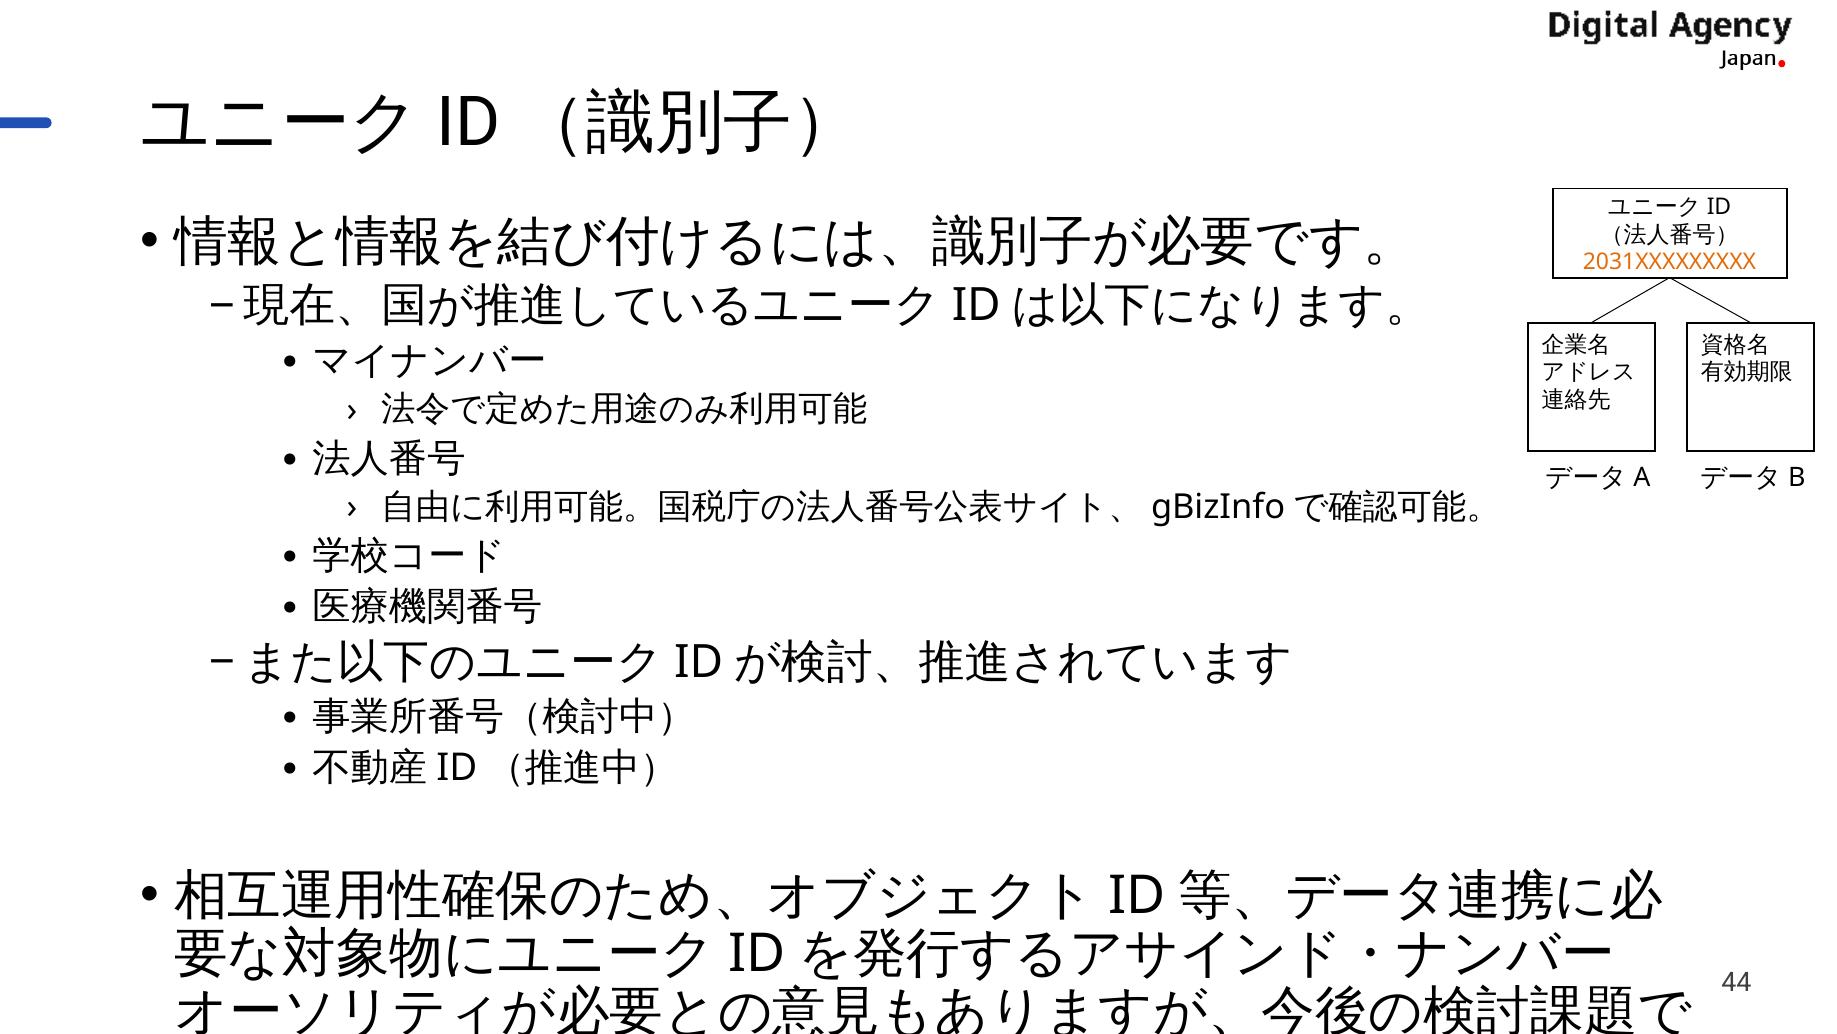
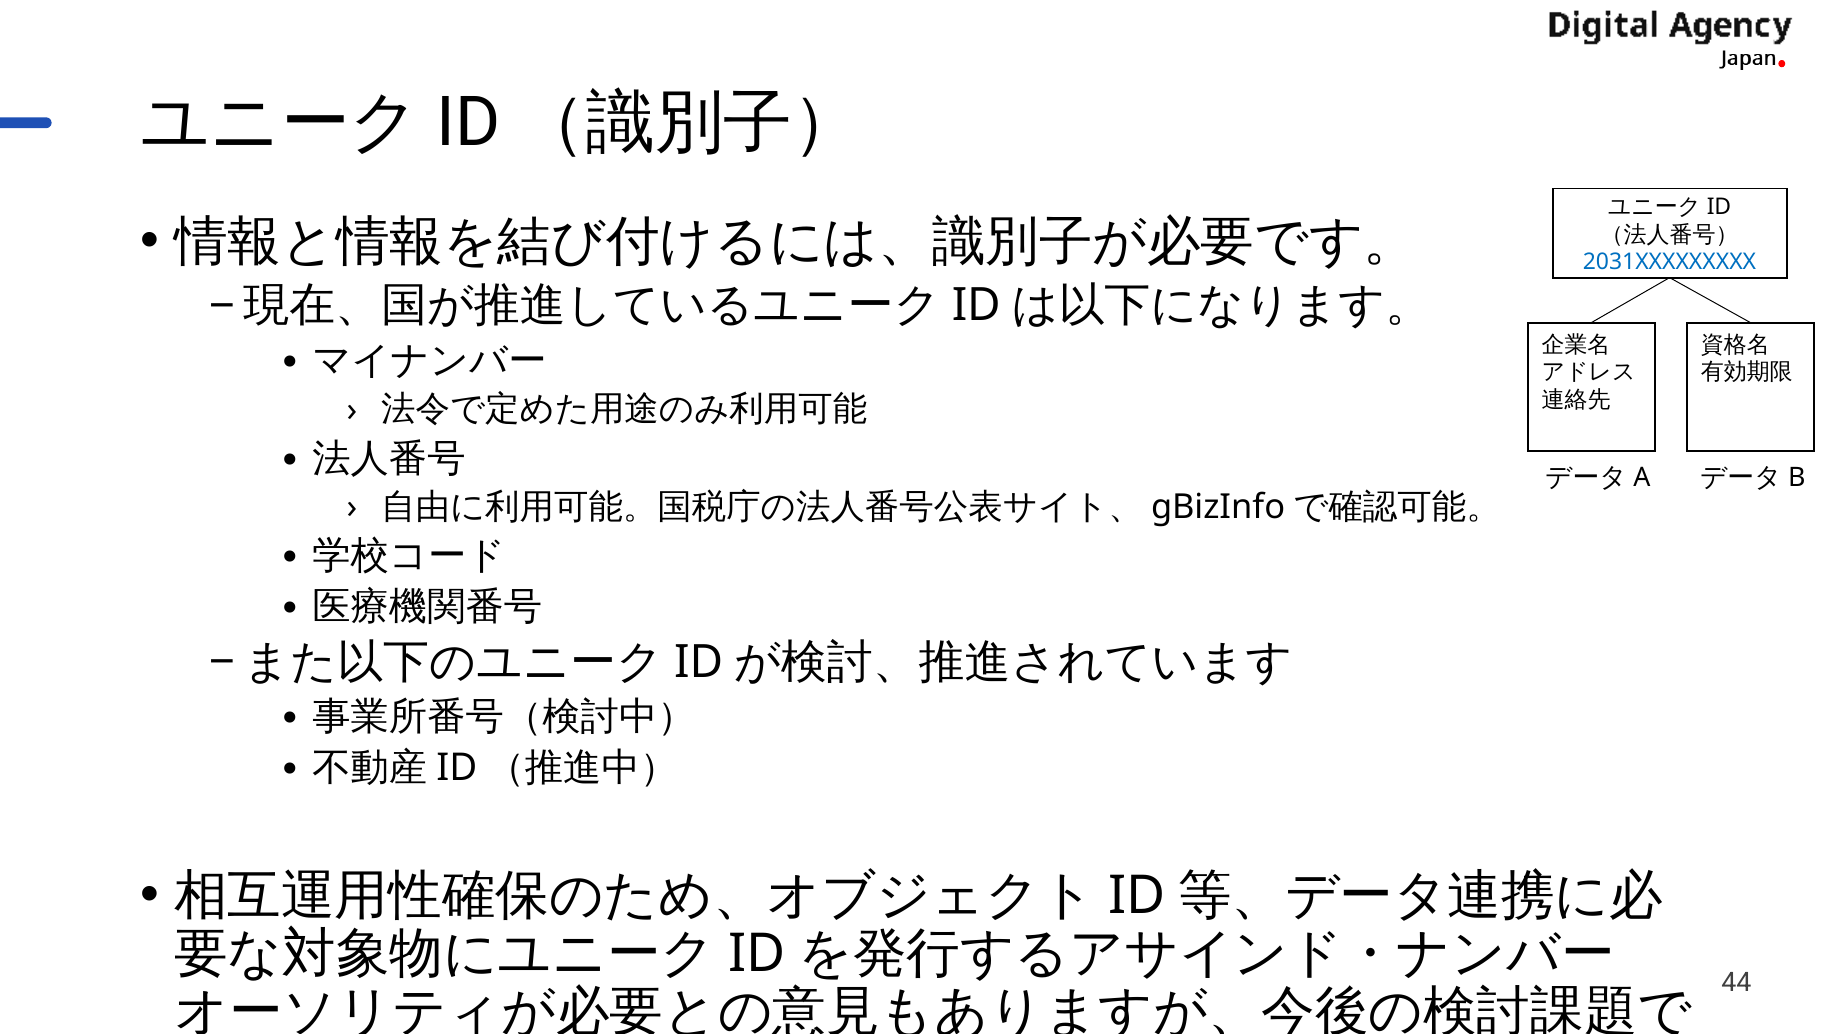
2031XXXXXXXXX colour: orange -> blue
